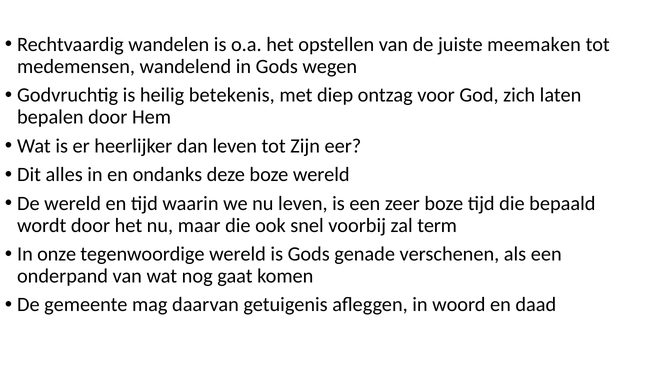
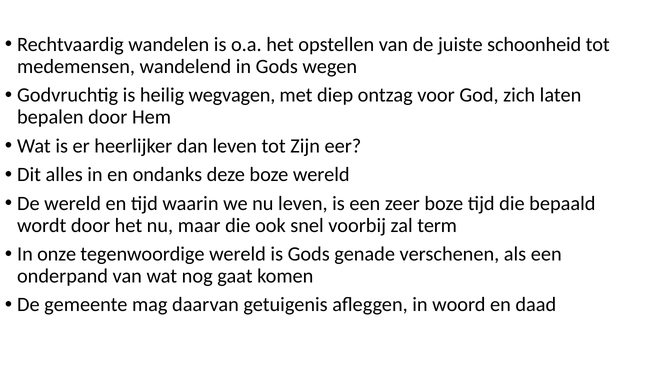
meemaken: meemaken -> schoonheid
betekenis: betekenis -> wegvagen
